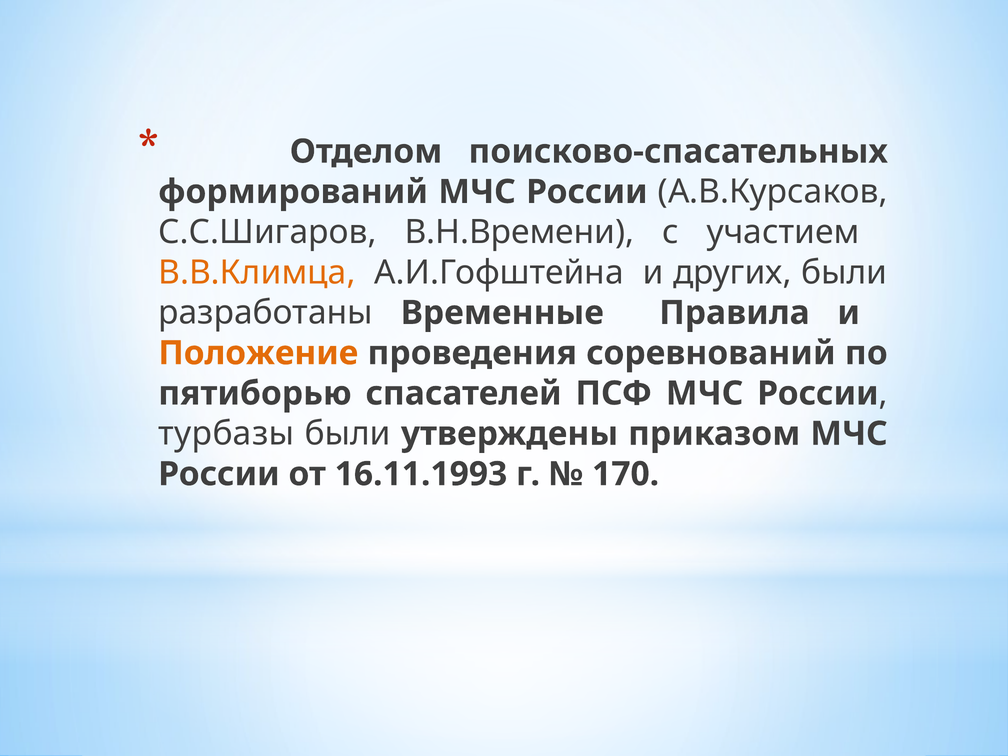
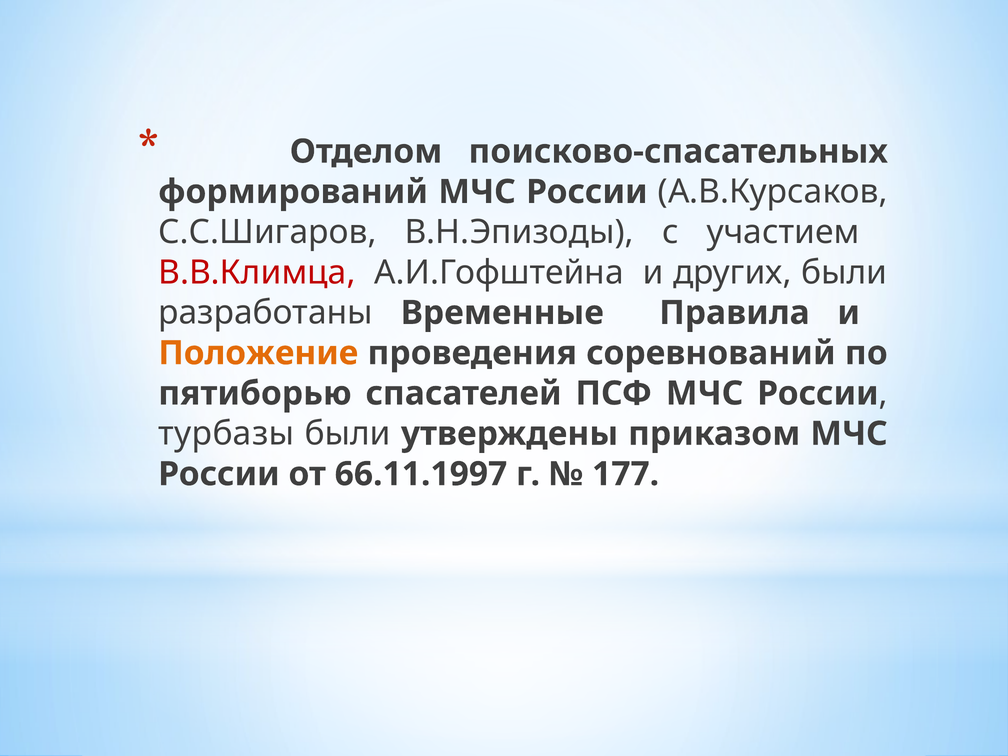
В.Н.Времени: В.Н.Времени -> В.Н.Эпизоды
В.В.Климца colour: orange -> red
16.11.1993: 16.11.1993 -> 66.11.1997
170: 170 -> 177
